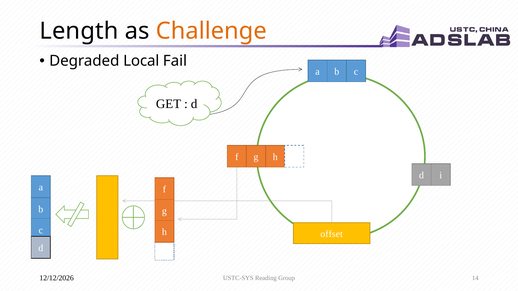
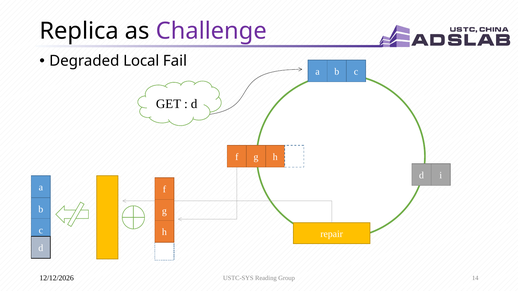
Length: Length -> Replica
Challenge colour: orange -> purple
offset: offset -> repair
